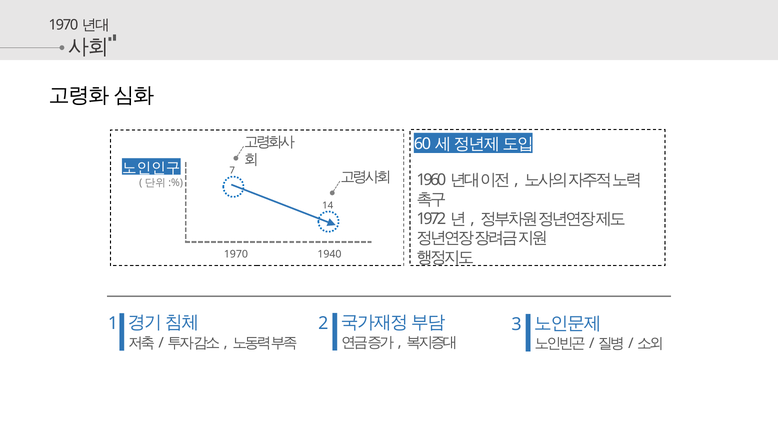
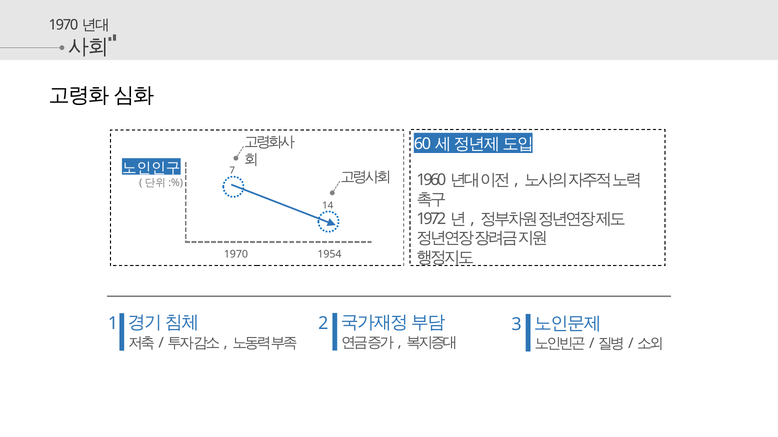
1940: 1940 -> 1954
